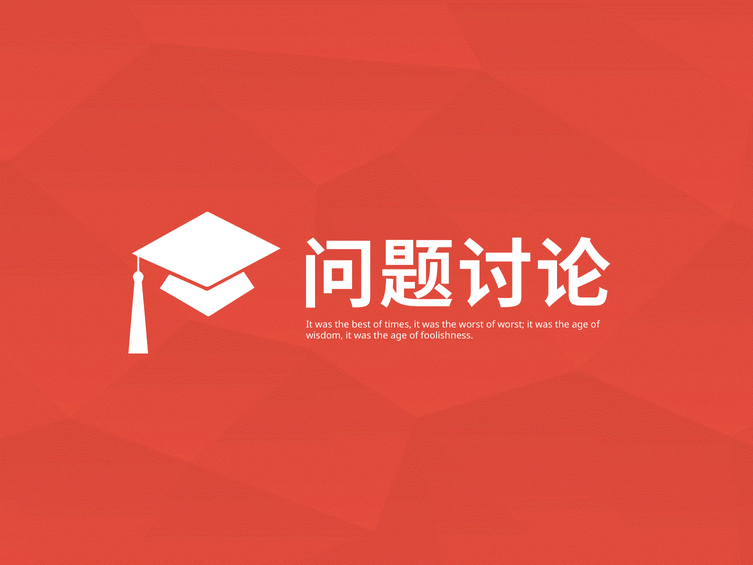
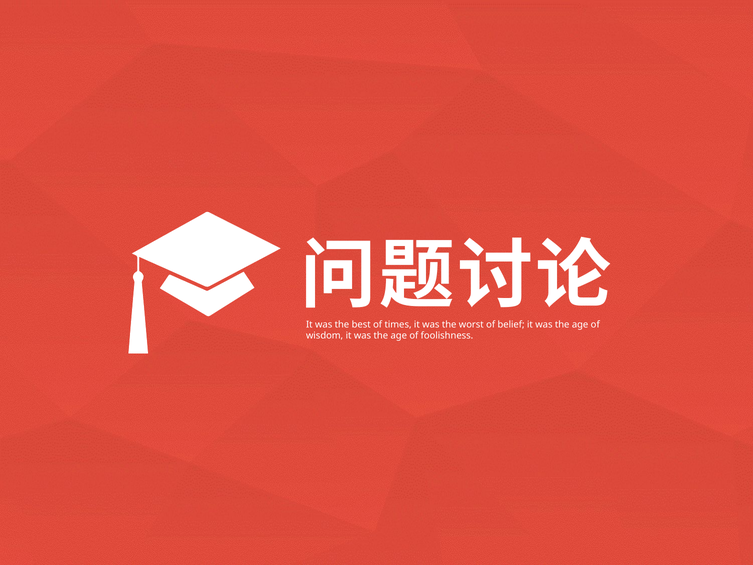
of worst: worst -> belief
